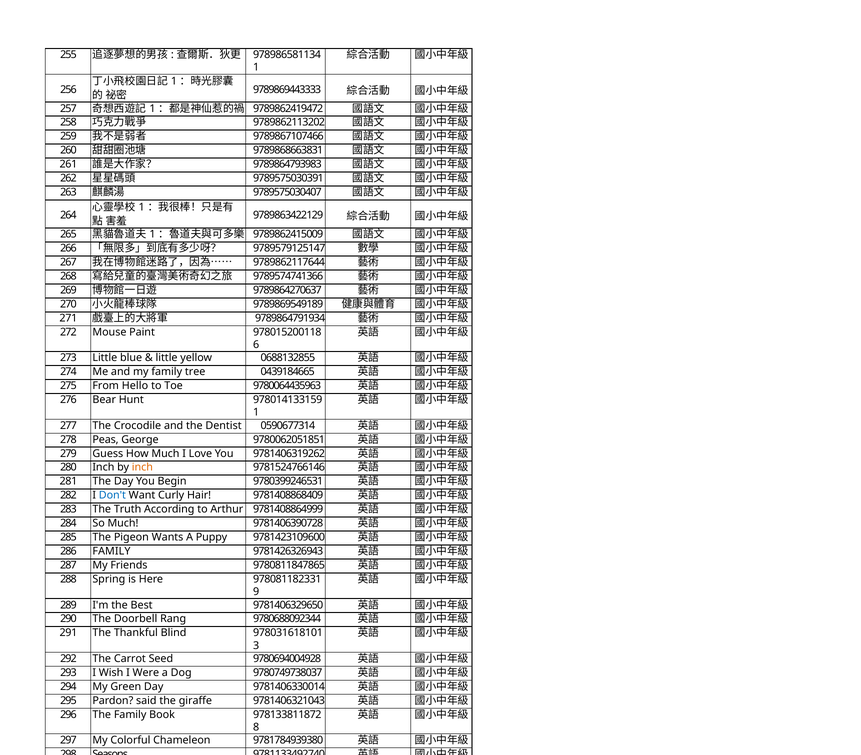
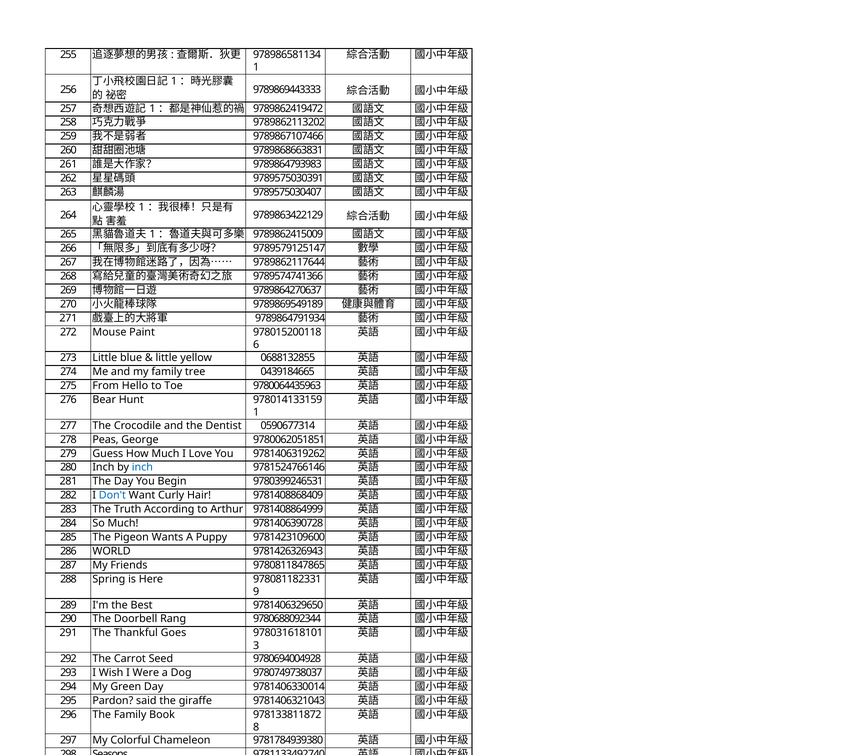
inch at (142, 468) colour: orange -> blue
286 FAMILY: FAMILY -> WORLD
Blind: Blind -> Goes
